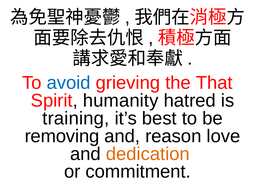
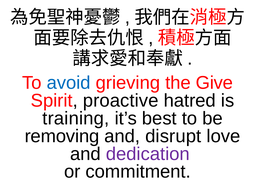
That: That -> Give
humanity: humanity -> proactive
reason: reason -> disrupt
dedication colour: orange -> purple
